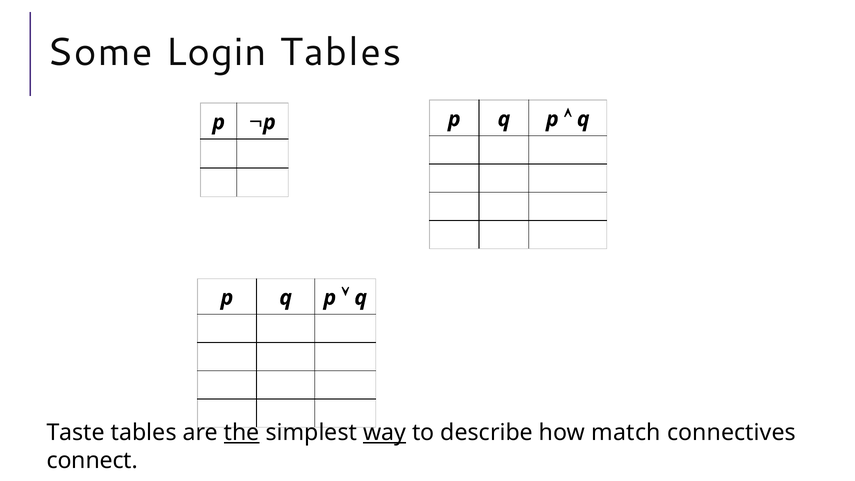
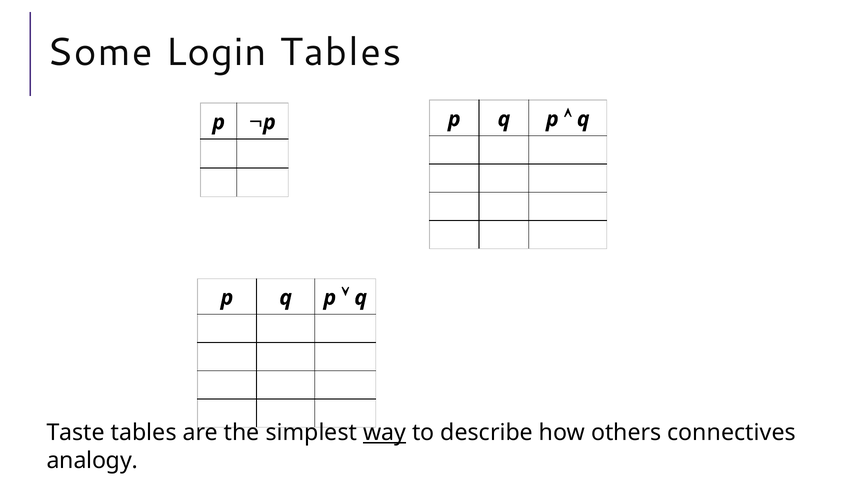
the underline: present -> none
match: match -> others
connect: connect -> analogy
